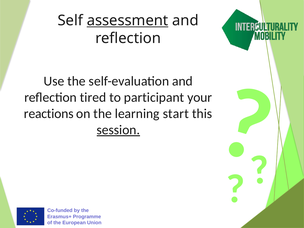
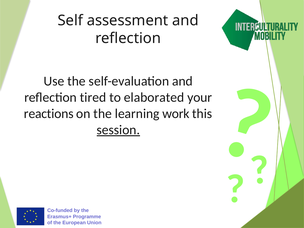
assessment underline: present -> none
participant: participant -> elaborated
start: start -> work
